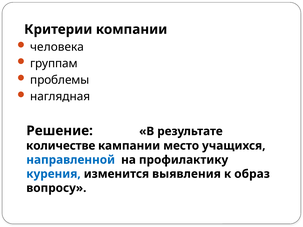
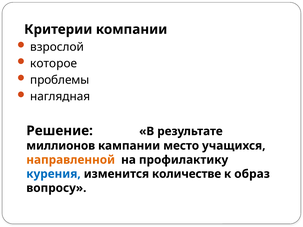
человека: человека -> взрослой
группам: группам -> которое
количестве: количестве -> миллионов
направленной colour: blue -> orange
выявления: выявления -> количестве
